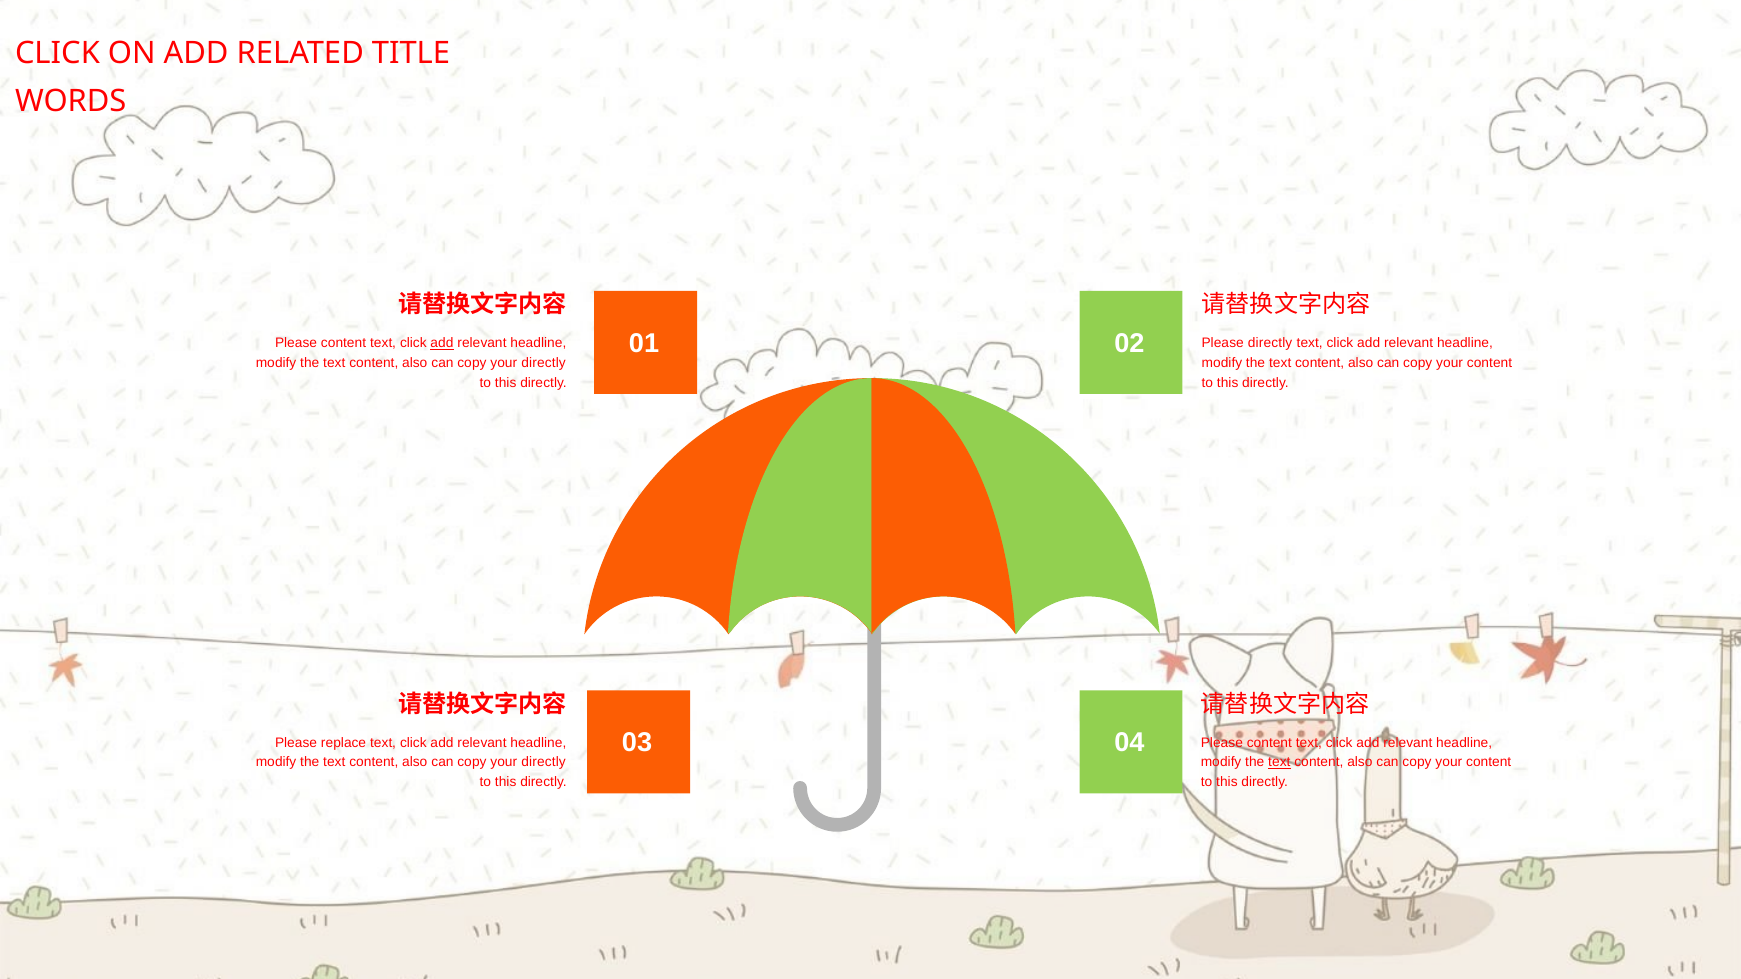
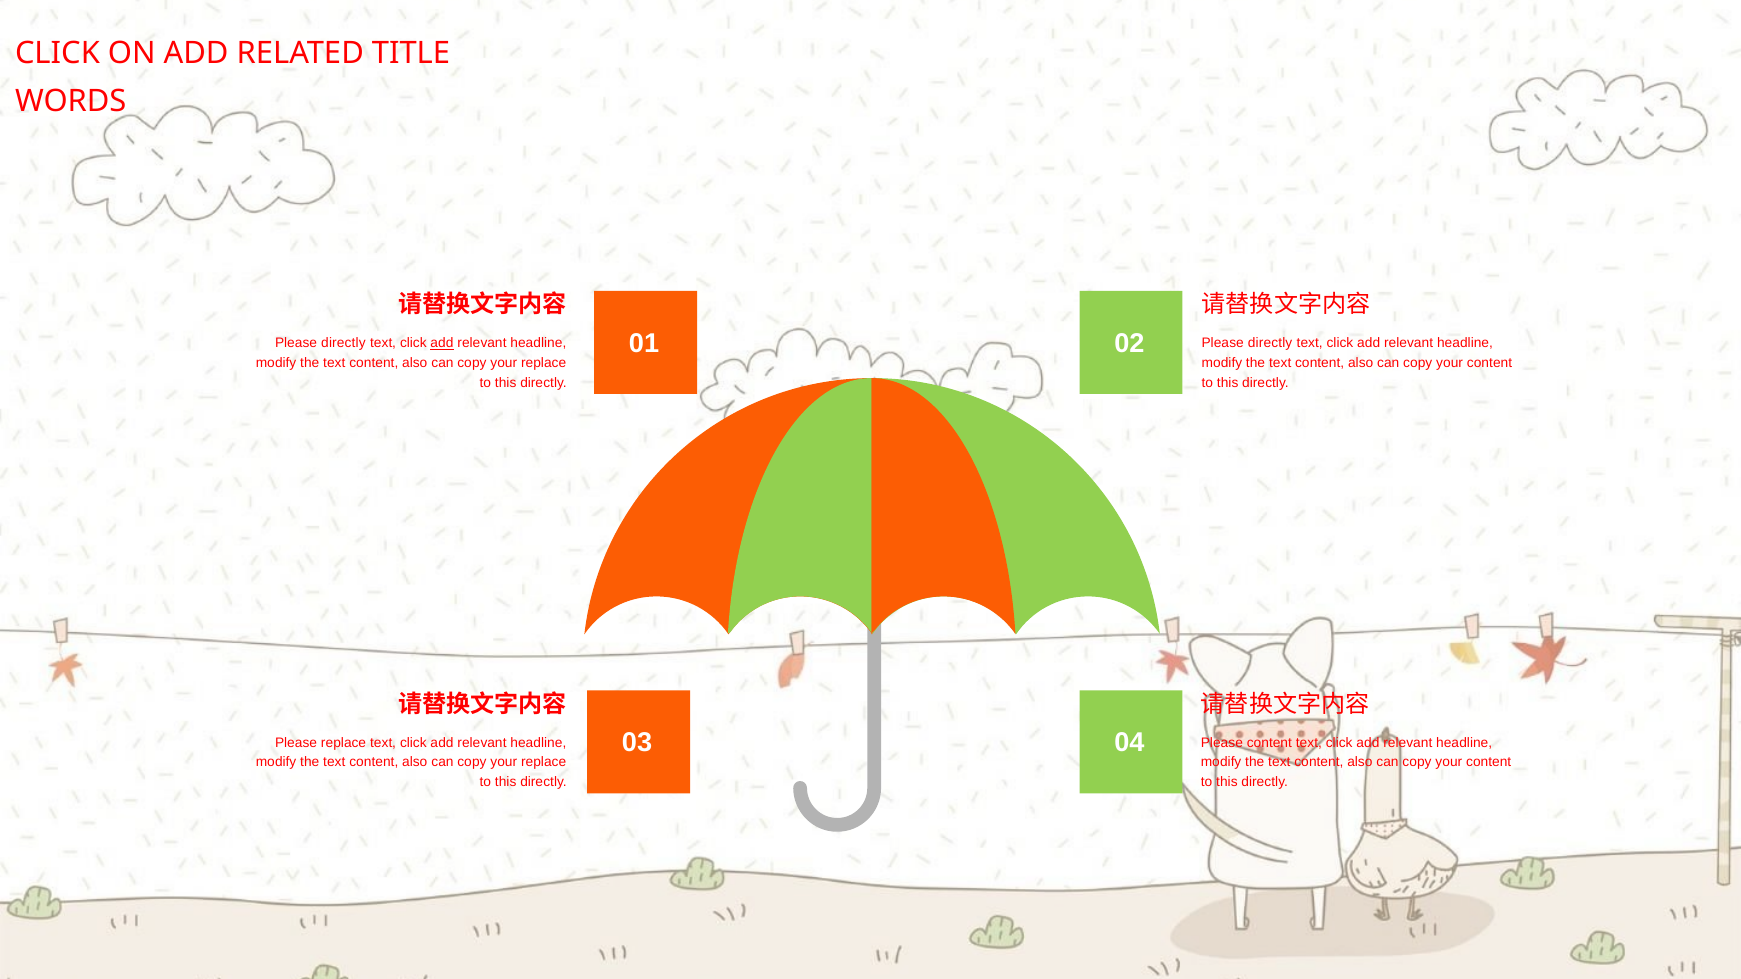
content at (344, 343): content -> directly
directly at (544, 363): directly -> replace
directly at (544, 763): directly -> replace
text at (1279, 763) underline: present -> none
